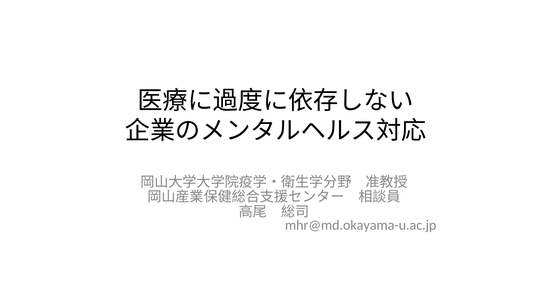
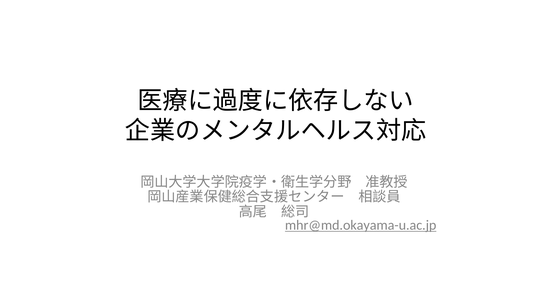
mhr@md.okayama-u.ac.jp underline: none -> present
